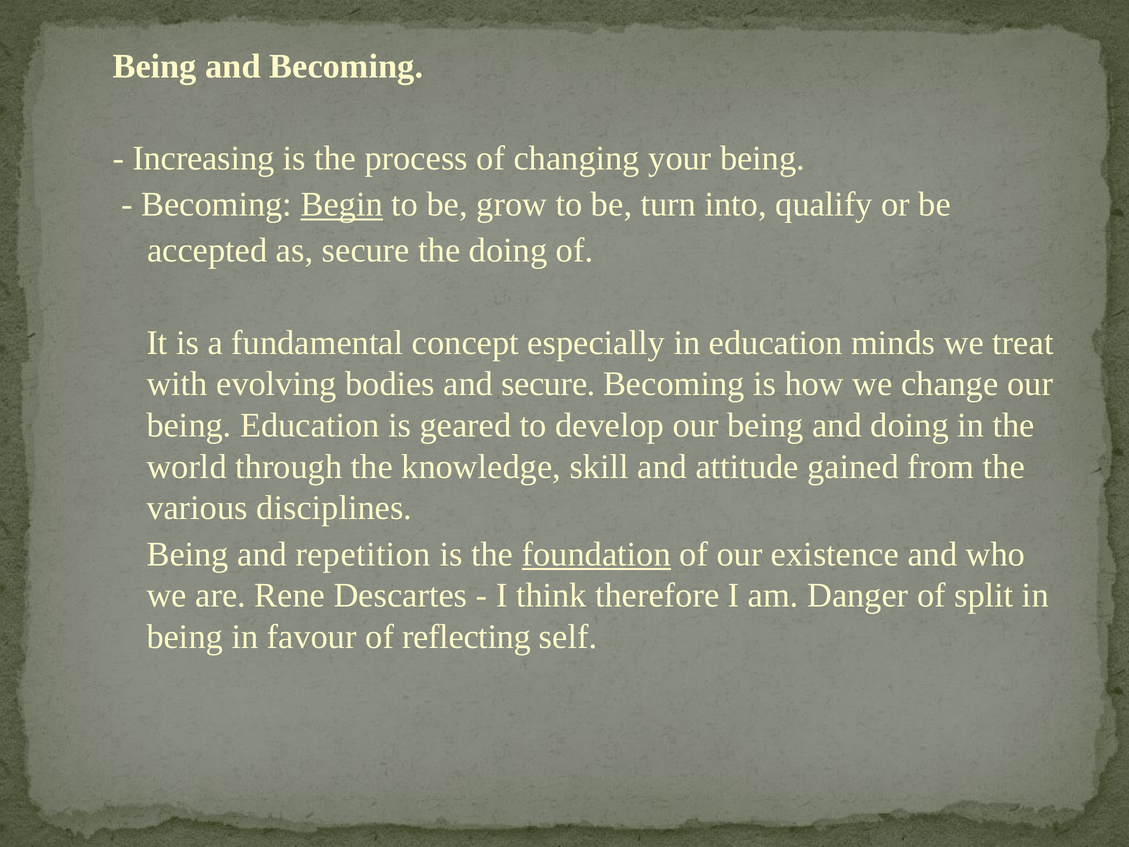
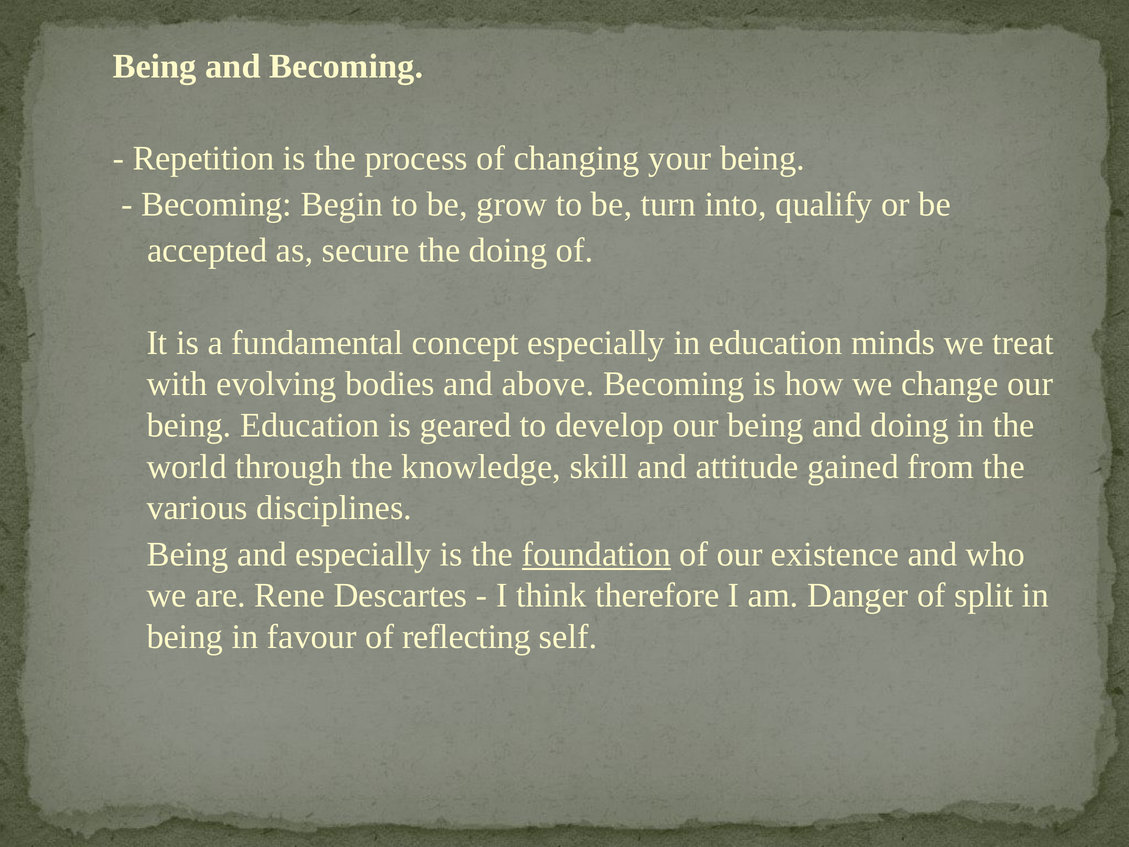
Increasing: Increasing -> Repetition
Begin underline: present -> none
and secure: secure -> above
and repetition: repetition -> especially
